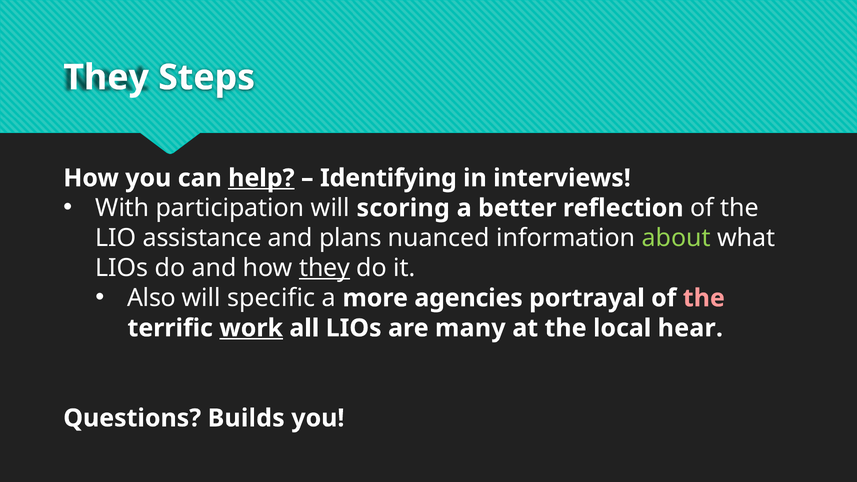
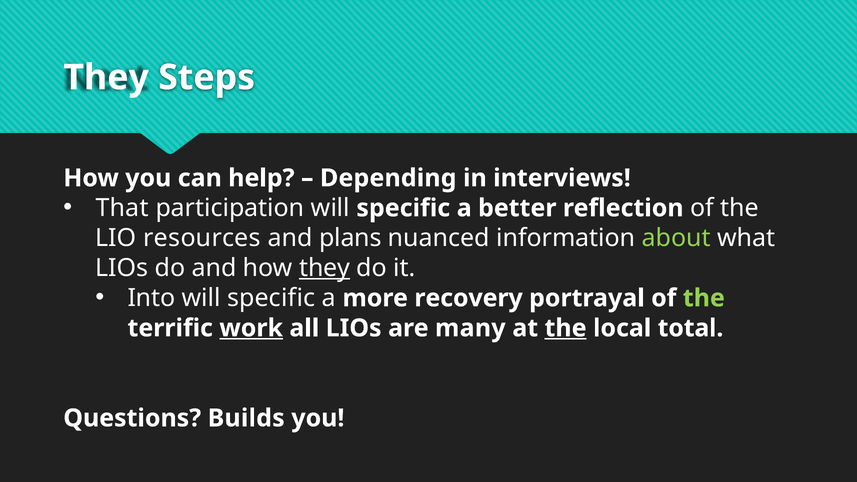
help underline: present -> none
Identifying: Identifying -> Depending
With: With -> That
participation will scoring: scoring -> specific
assistance: assistance -> resources
Also: Also -> Into
agencies: agencies -> recovery
the at (704, 298) colour: pink -> light green
the at (566, 328) underline: none -> present
hear: hear -> total
